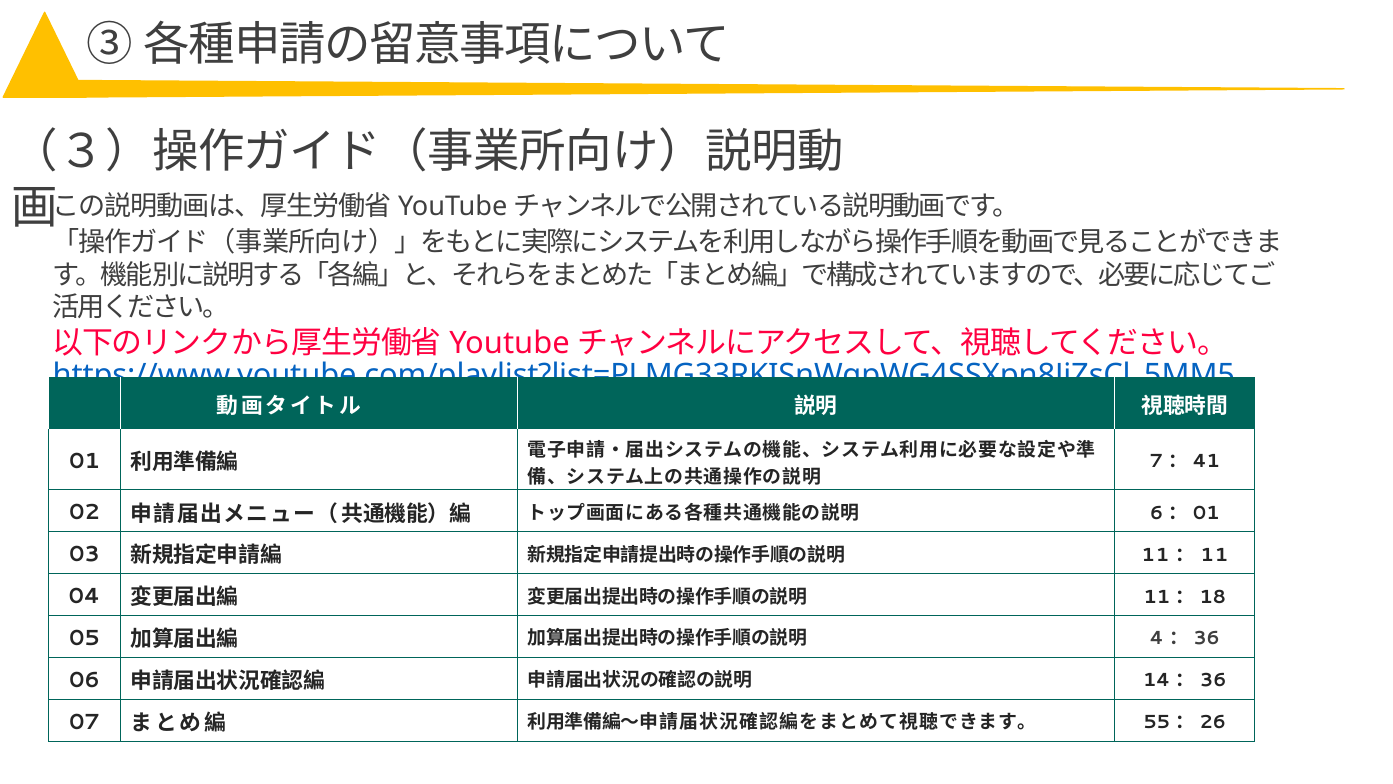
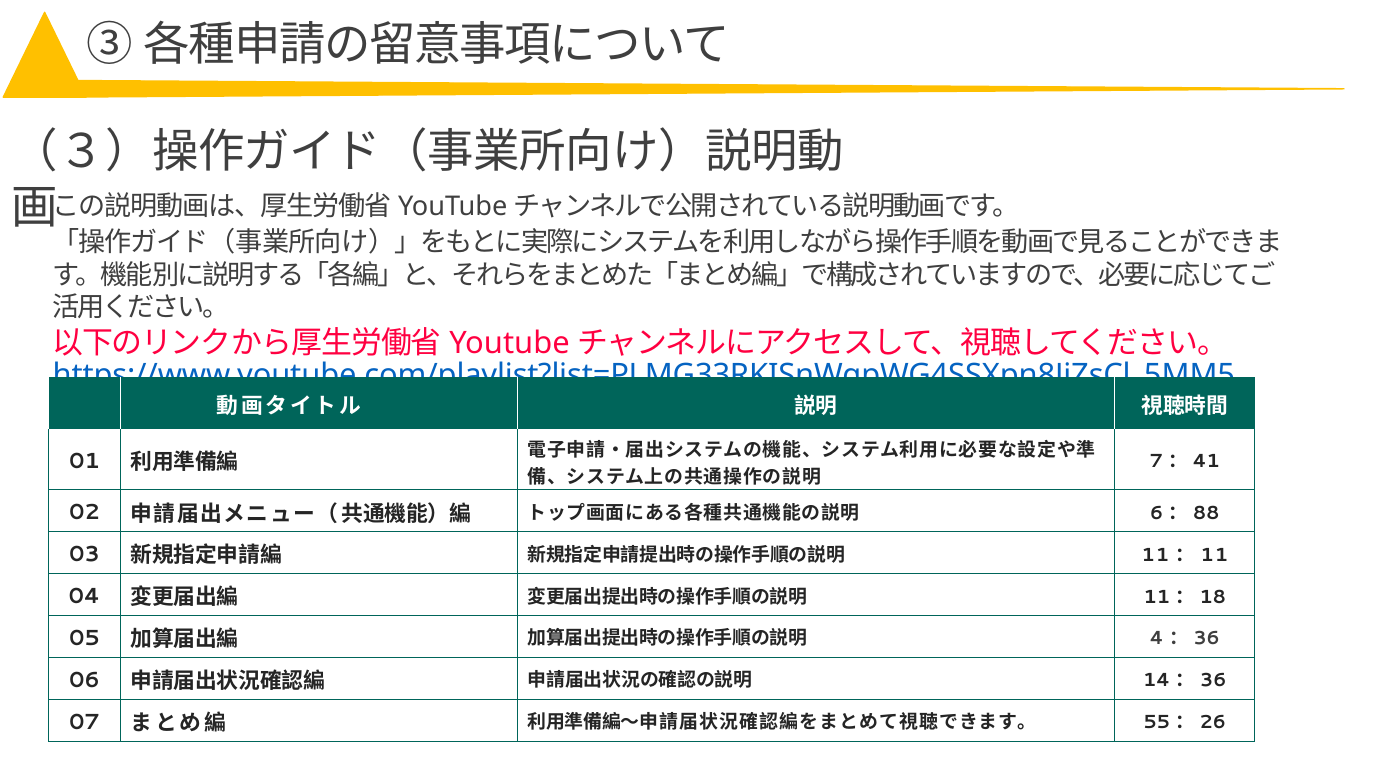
01 at (1206, 513): 01 -> 88
